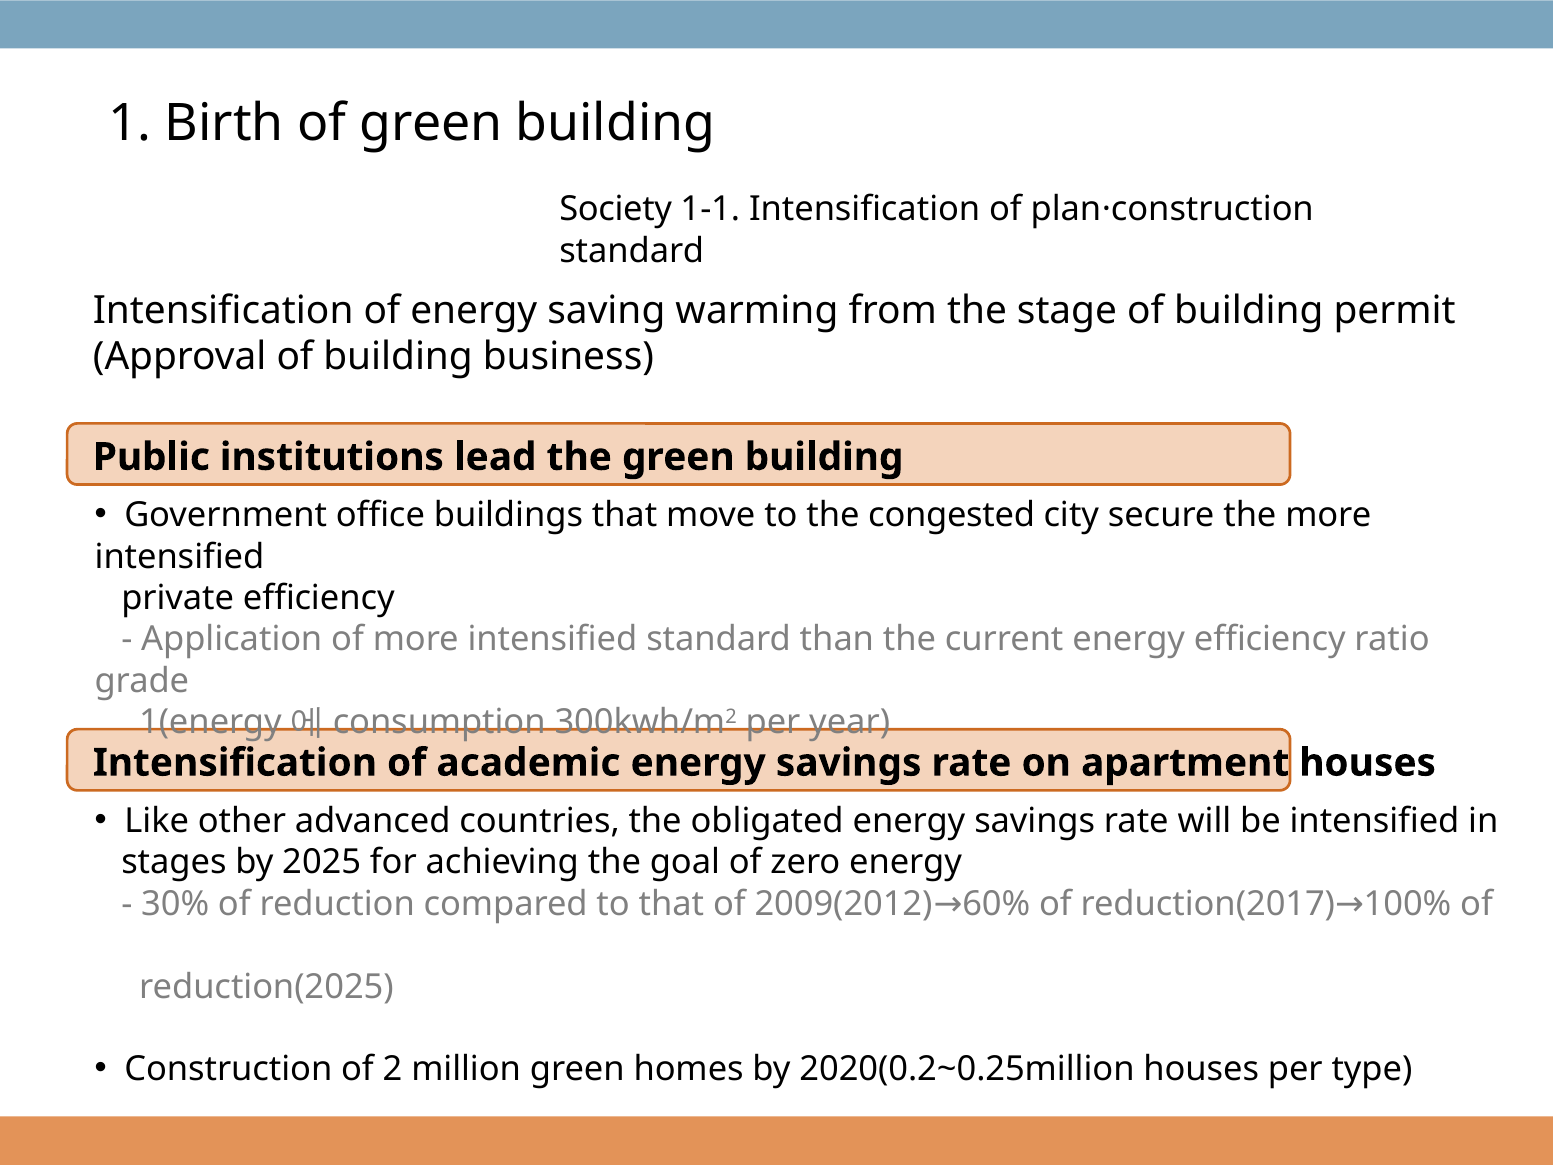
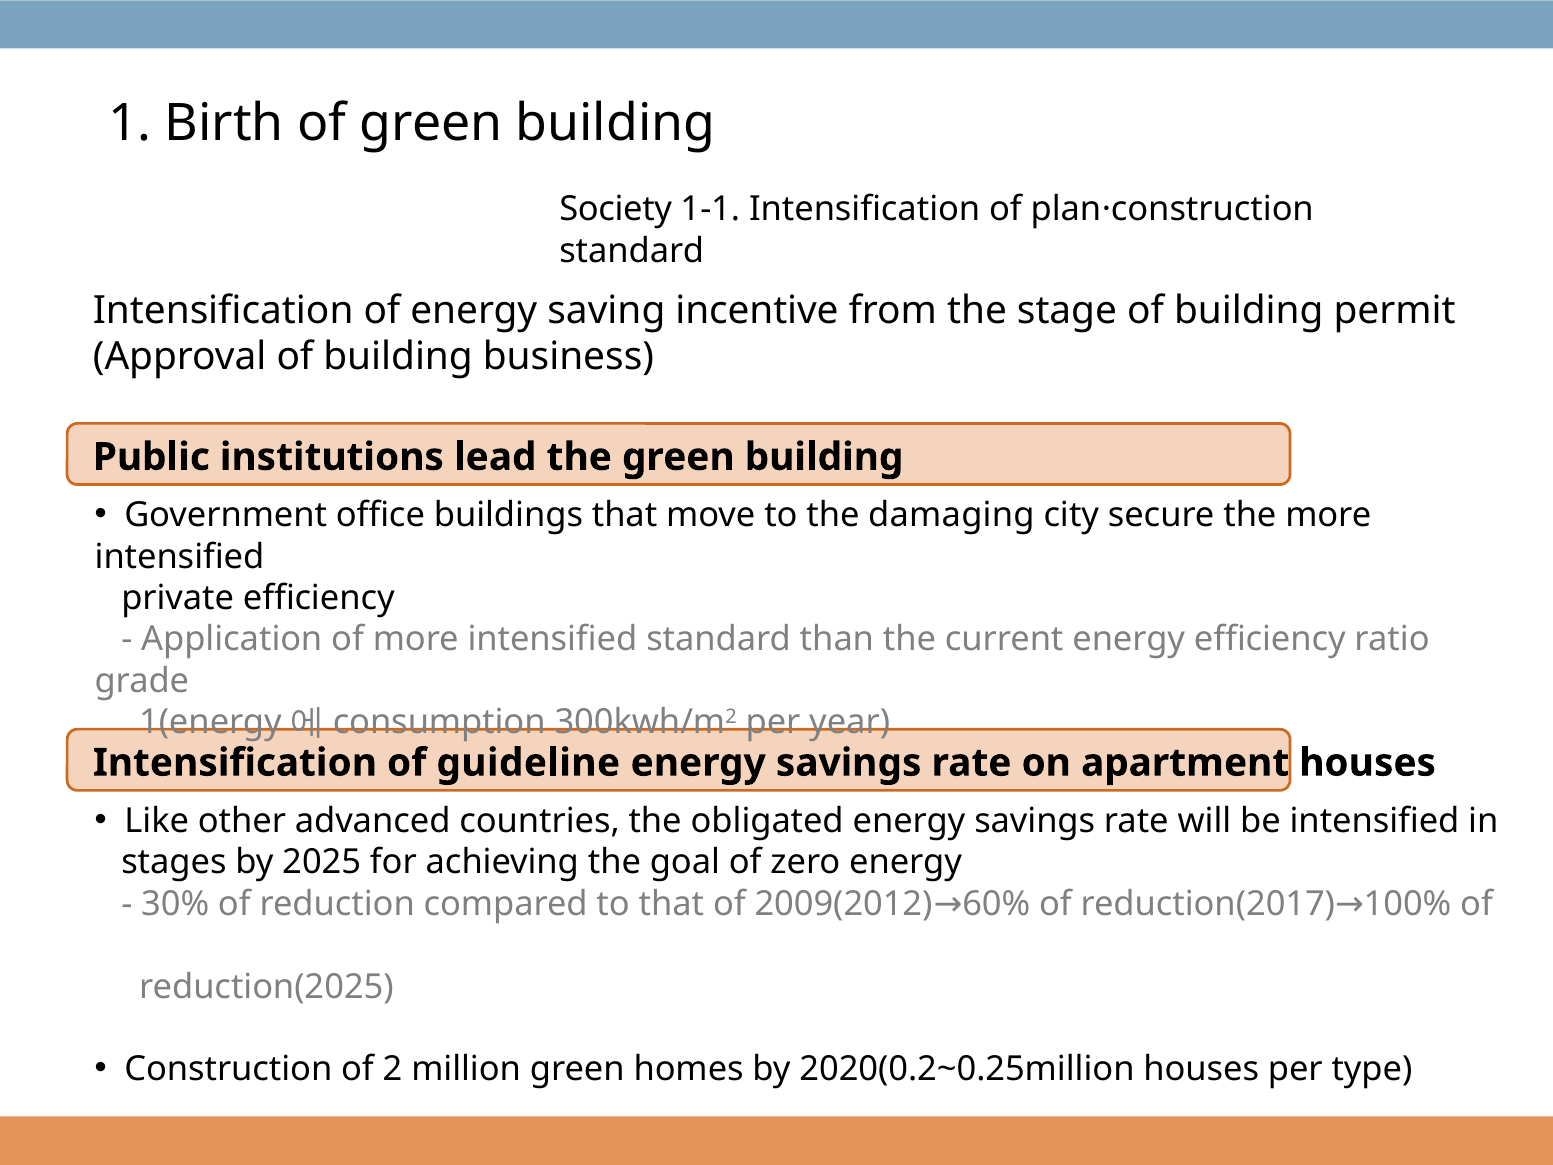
warming: warming -> incentive
congested: congested -> damaging
academic: academic -> guideline
